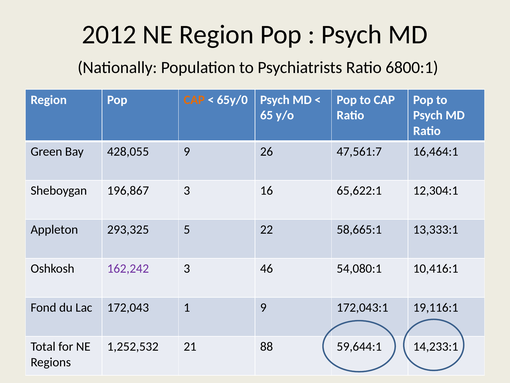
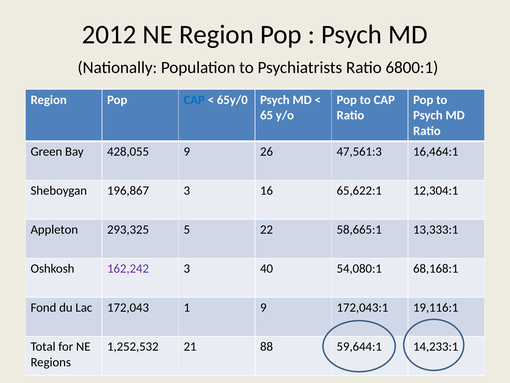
CAP at (194, 100) colour: orange -> blue
47,561:7: 47,561:7 -> 47,561:3
46: 46 -> 40
10,416:1: 10,416:1 -> 68,168:1
